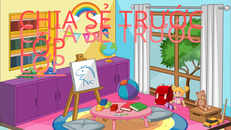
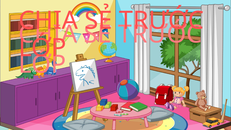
LỚP at (42, 64) underline: present -> none
